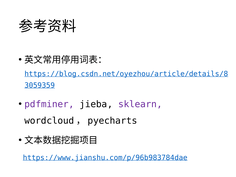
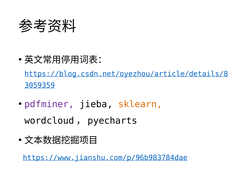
sklearn colour: purple -> orange
